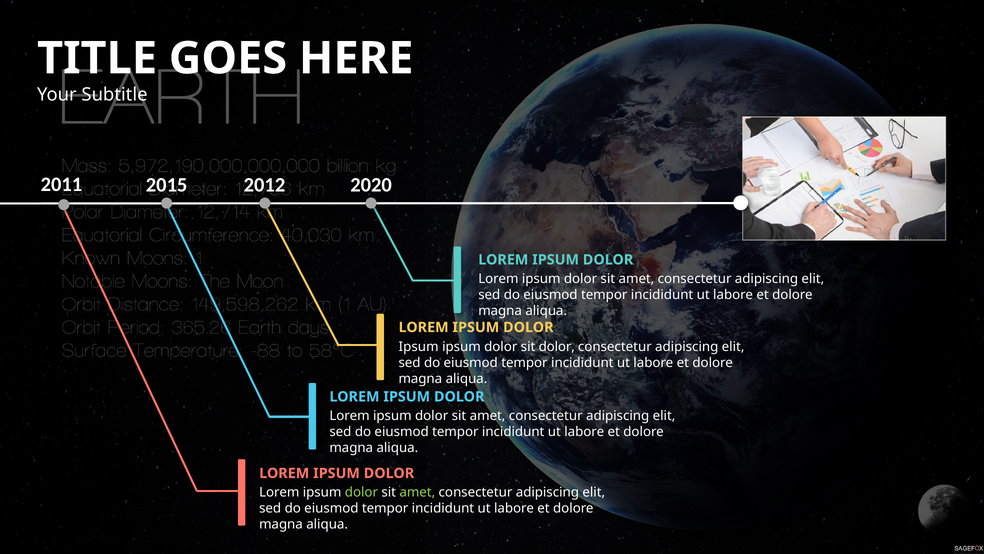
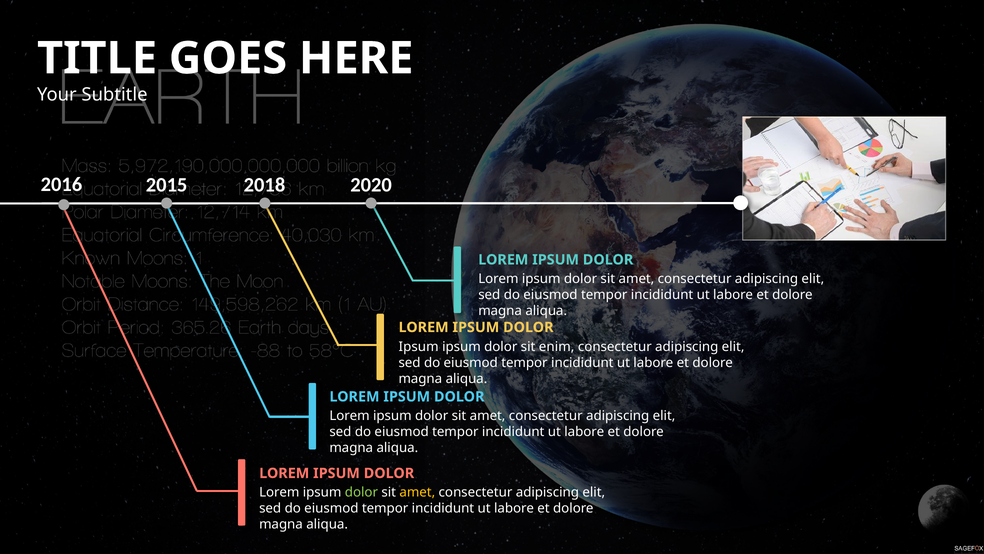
2011: 2011 -> 2016
2012: 2012 -> 2018
sit dolor: dolor -> enim
amet at (417, 492) colour: light green -> yellow
